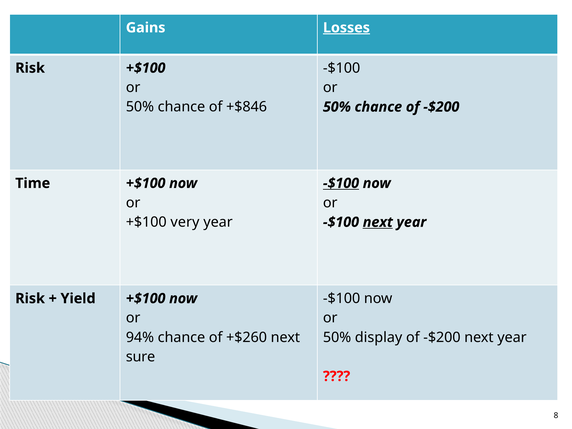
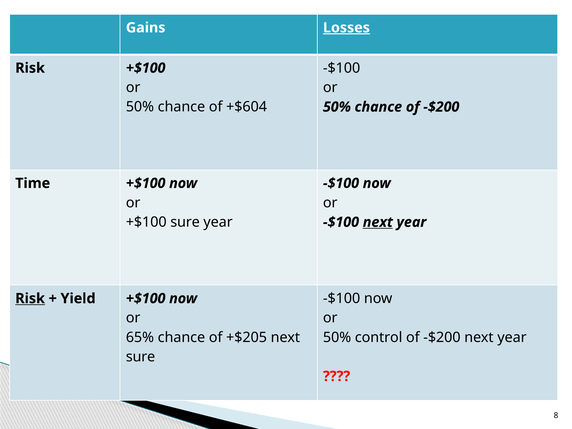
+$846: +$846 -> +$604
-$100 at (341, 183) underline: present -> none
+$100 very: very -> sure
Risk at (30, 298) underline: none -> present
94%: 94% -> 65%
+$260: +$260 -> +$205
display: display -> control
